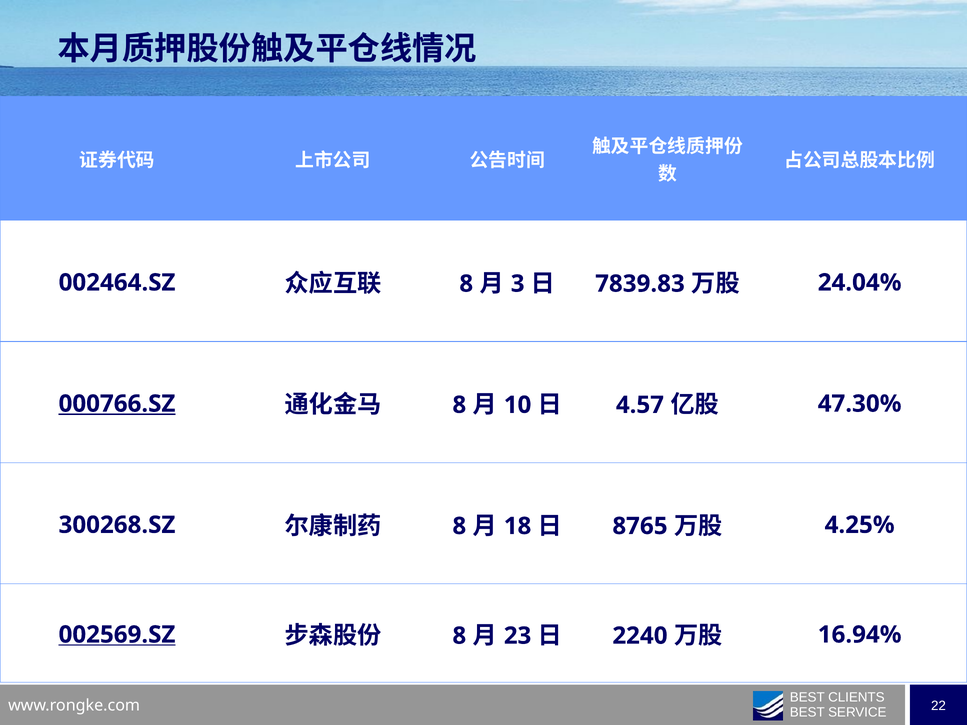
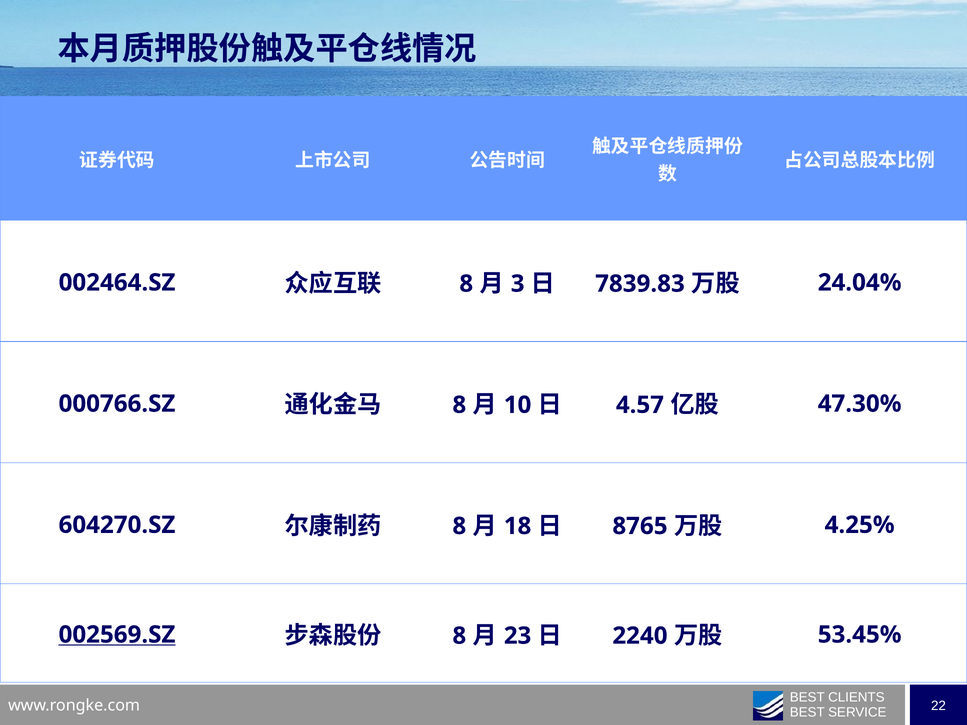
000766.SZ underline: present -> none
300268.SZ: 300268.SZ -> 604270.SZ
16.94%: 16.94% -> 53.45%
